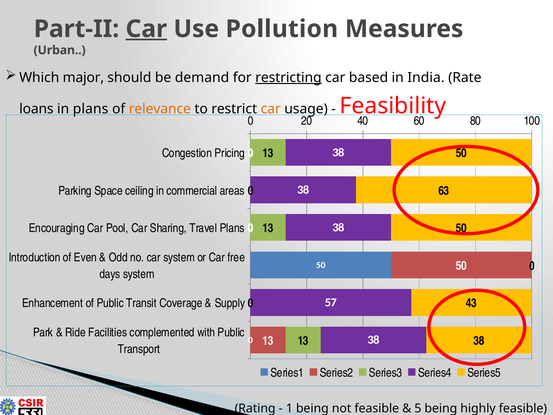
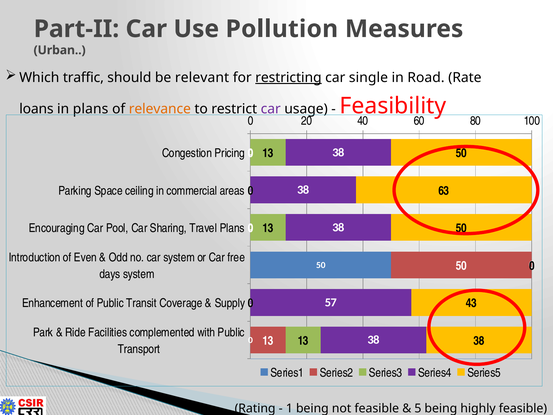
Car at (146, 29) underline: present -> none
major: major -> traffic
demand: demand -> relevant
based: based -> single
India: India -> Road
car at (271, 109) colour: orange -> purple
